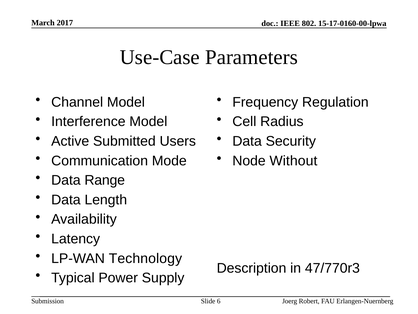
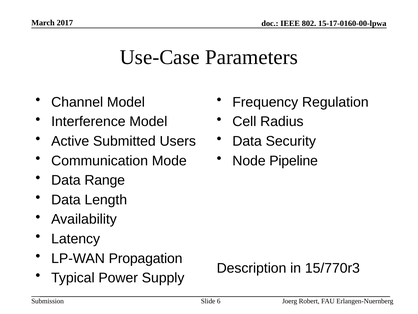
Without: Without -> Pipeline
Technology: Technology -> Propagation
47/770r3: 47/770r3 -> 15/770r3
